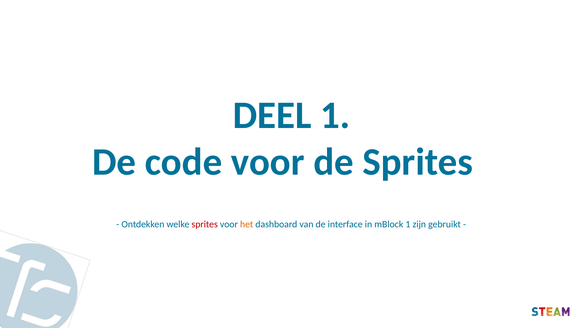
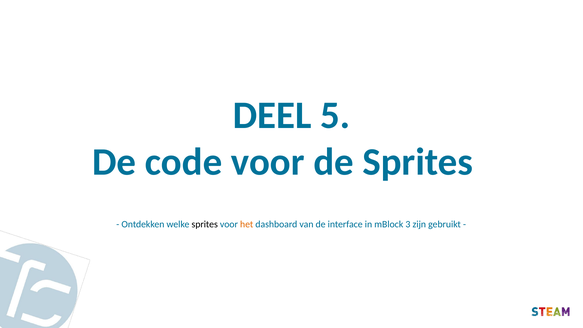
DEEL 1: 1 -> 5
sprites at (205, 224) colour: red -> black
mBlock 1: 1 -> 3
